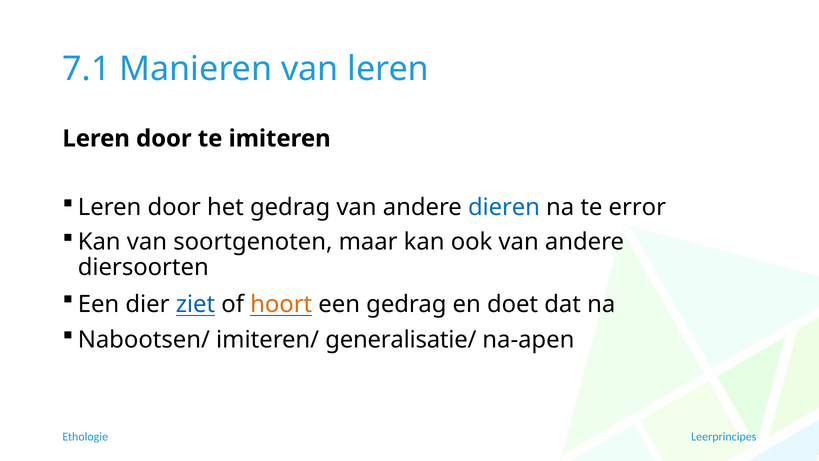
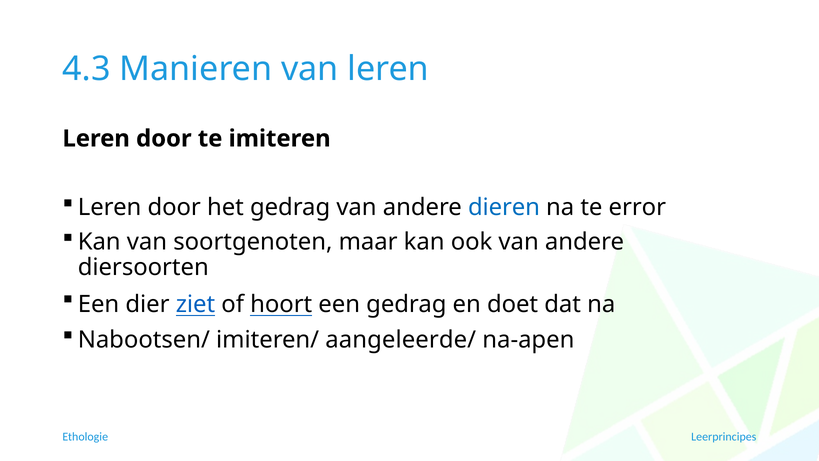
7.1: 7.1 -> 4.3
hoort colour: orange -> black
generalisatie/: generalisatie/ -> aangeleerde/
